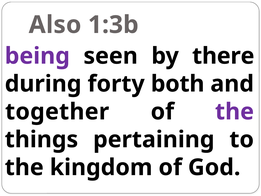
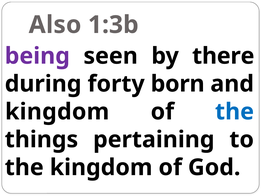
both: both -> born
together at (57, 112): together -> kingdom
the at (234, 112) colour: purple -> blue
